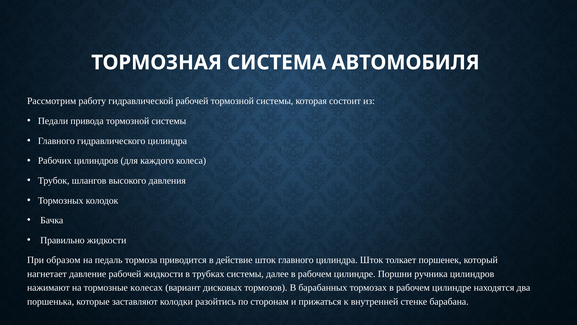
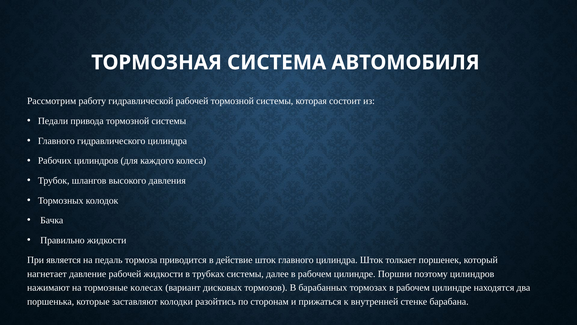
образом: образом -> является
ручника: ручника -> поэтому
